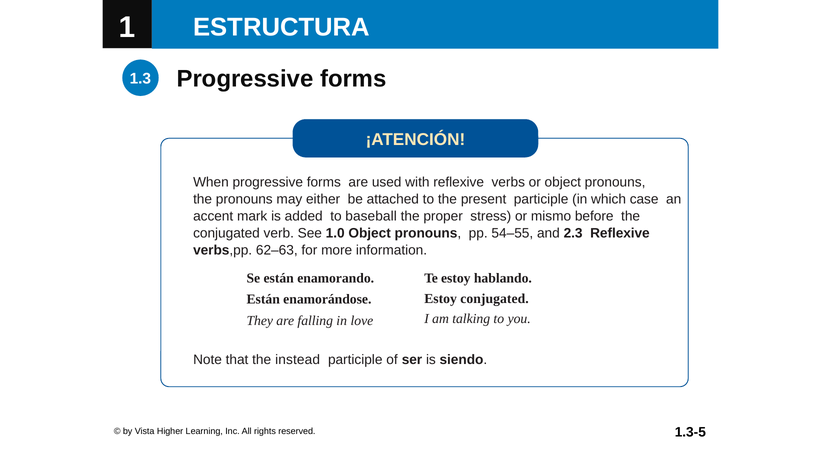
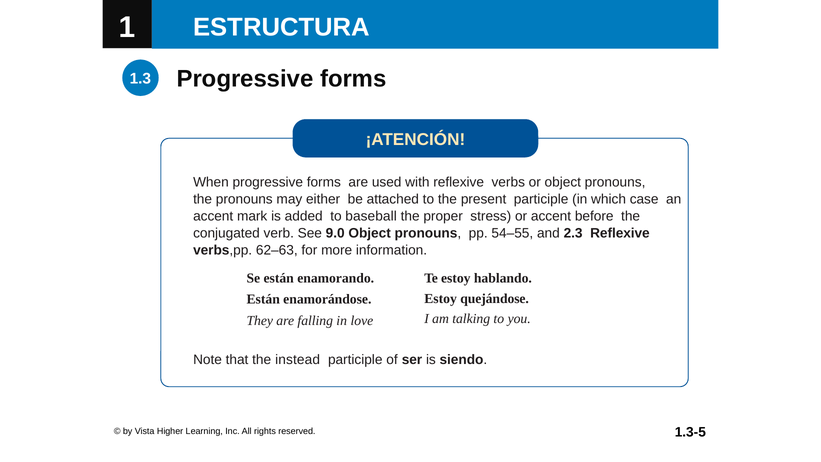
or mismo: mismo -> accent
1.0: 1.0 -> 9.0
Estoy conjugated: conjugated -> quejándose
